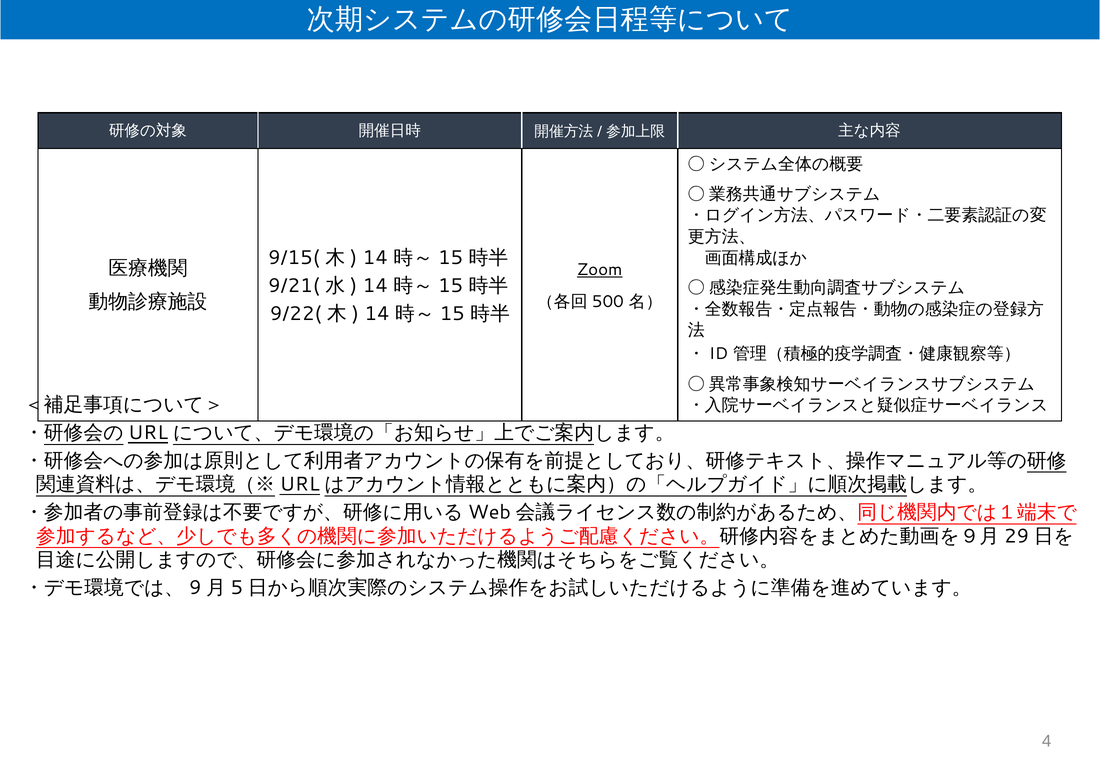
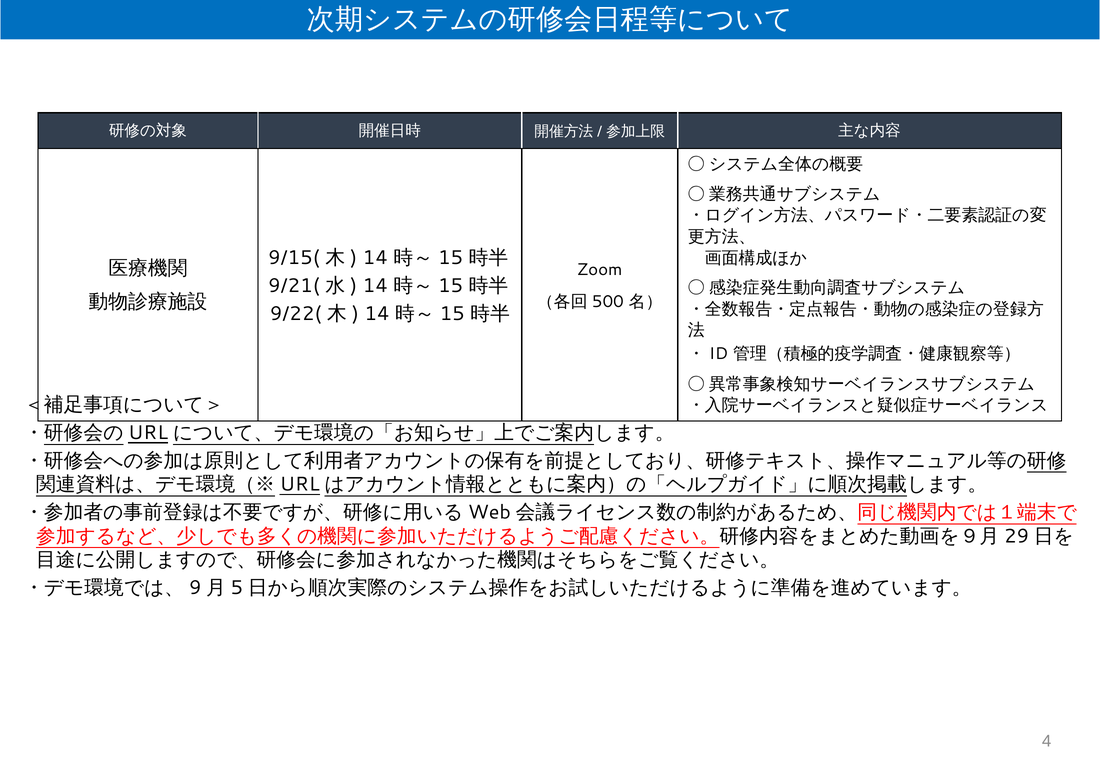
Zoom underline: present -> none
